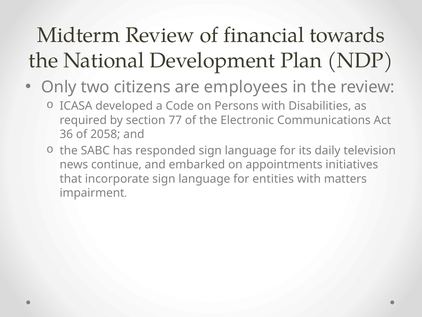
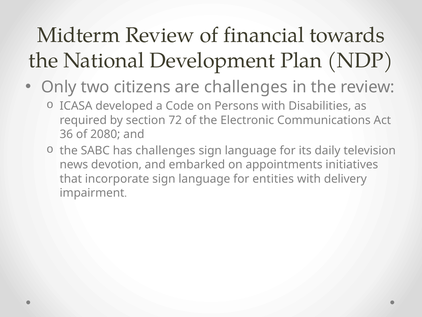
are employees: employees -> challenges
77: 77 -> 72
2058: 2058 -> 2080
has responded: responded -> challenges
continue: continue -> devotion
matters: matters -> delivery
